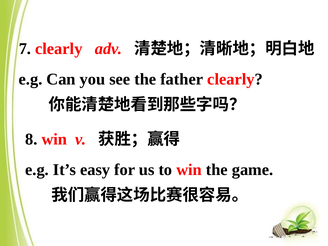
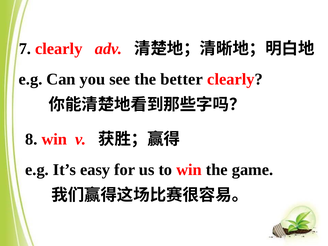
father: father -> better
